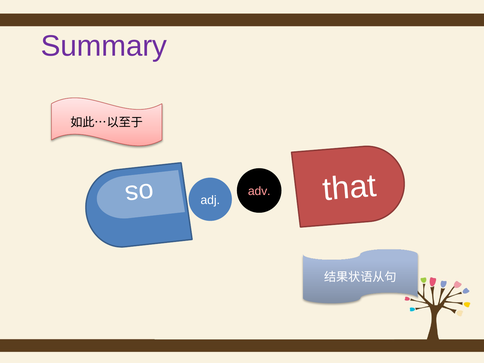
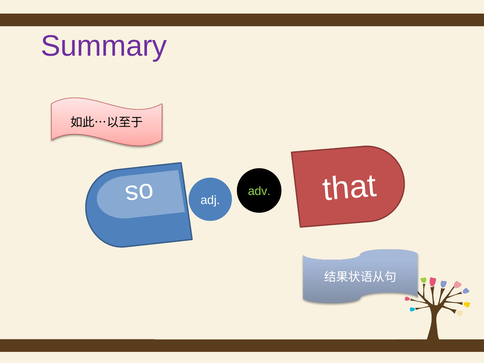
adv colour: pink -> light green
